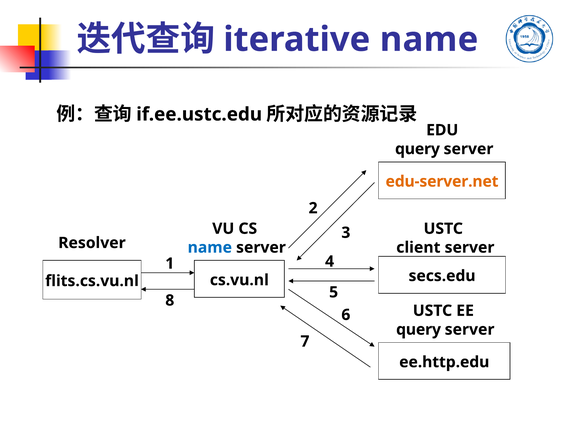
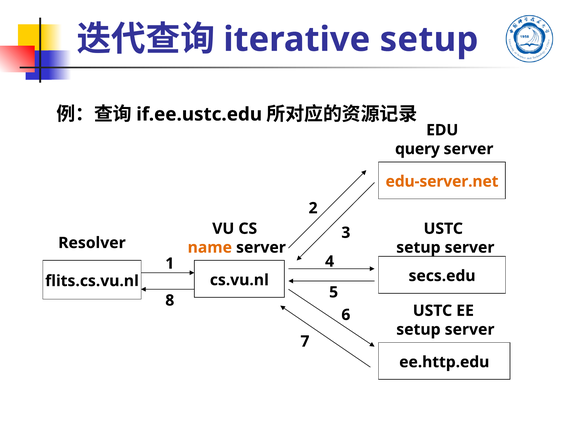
name at (429, 39): name -> setup
name at (210, 247) colour: blue -> orange
client at (418, 247): client -> setup
query at (419, 329): query -> setup
